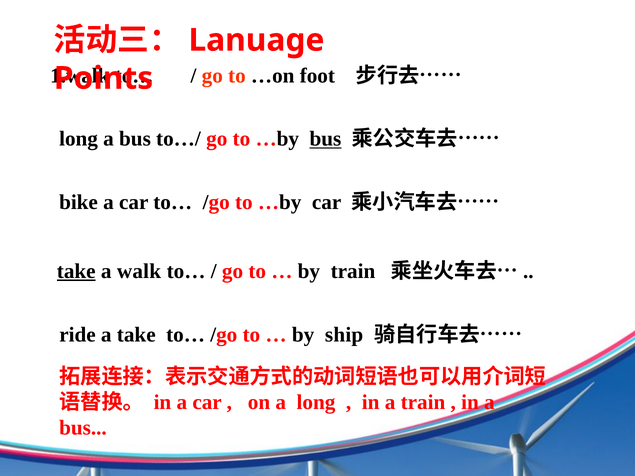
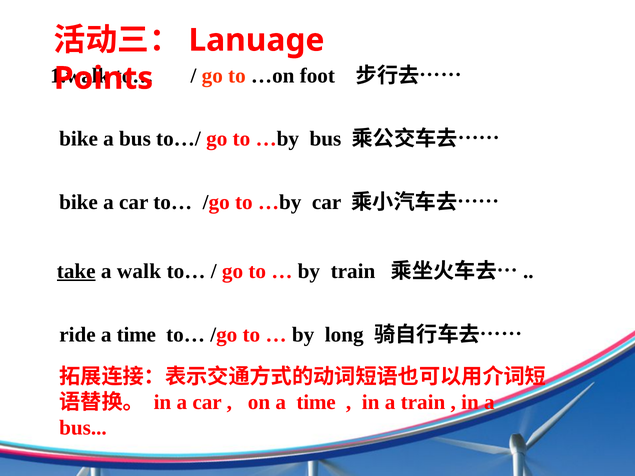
long at (79, 139): long -> bike
bus at (325, 139) underline: present -> none
ride a take: take -> time
ship: ship -> long
on a long: long -> time
